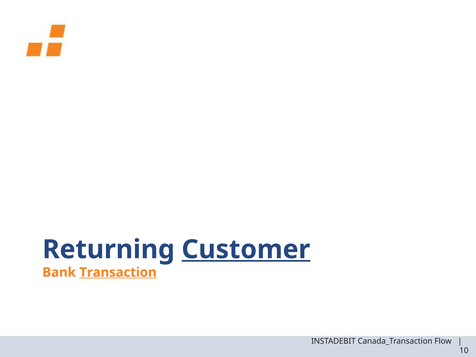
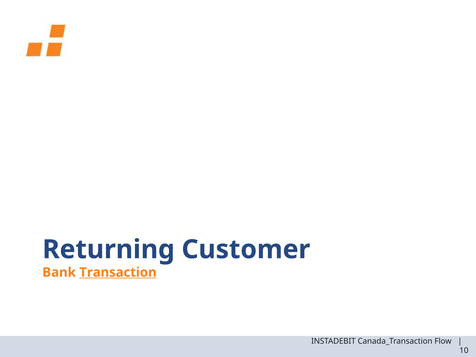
Customer underline: present -> none
